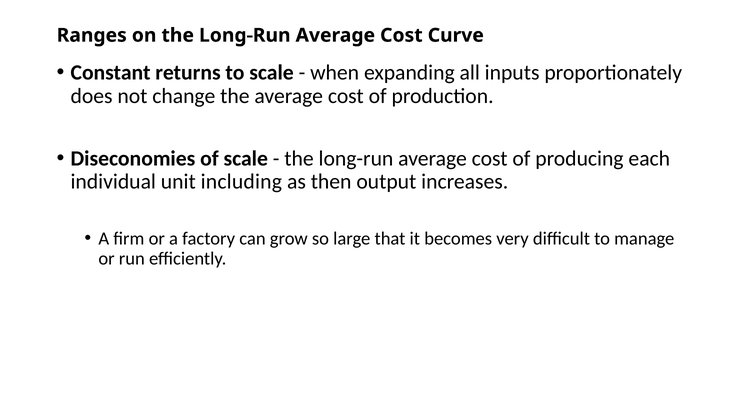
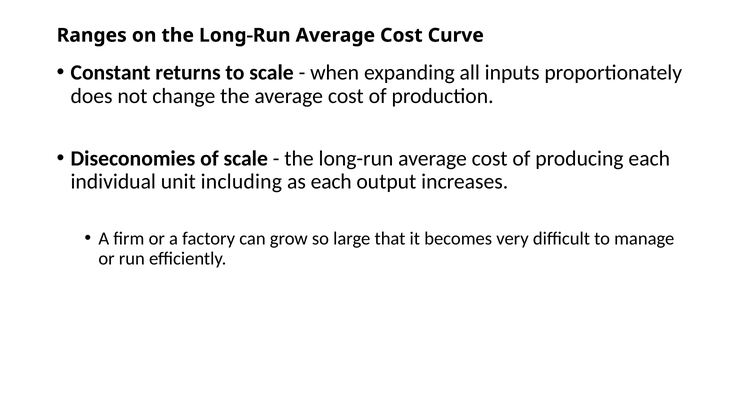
as then: then -> each
